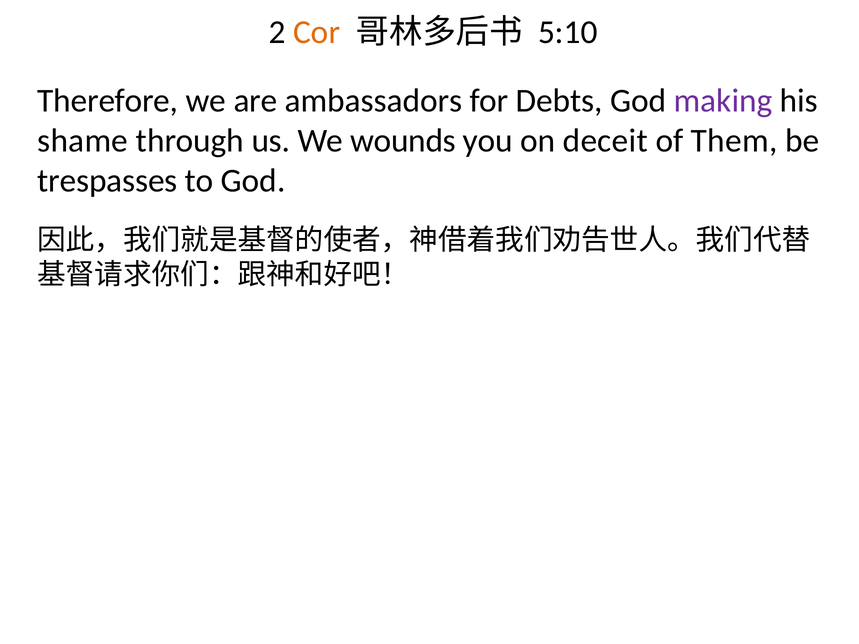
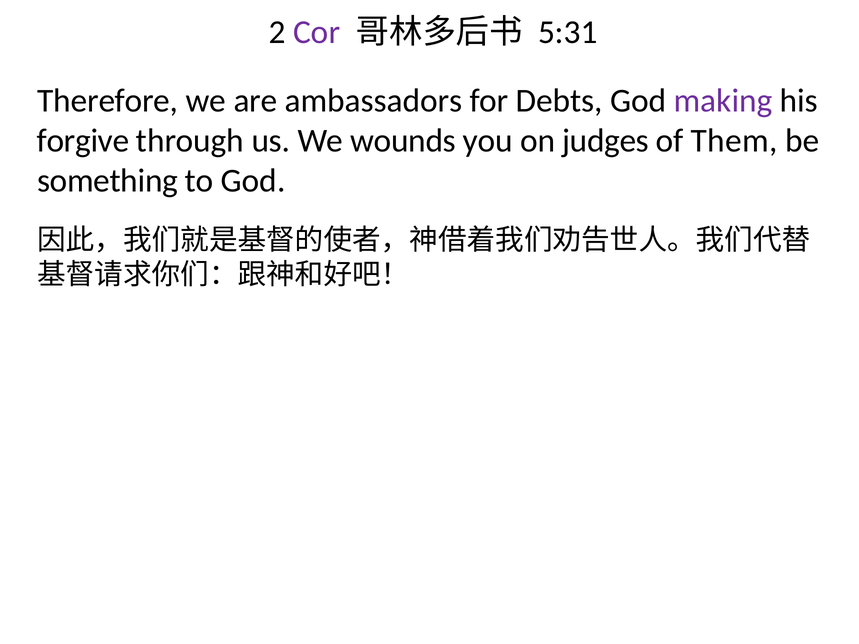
Cor colour: orange -> purple
5:10: 5:10 -> 5:31
shame: shame -> forgive
deceit: deceit -> judges
trespasses: trespasses -> something
